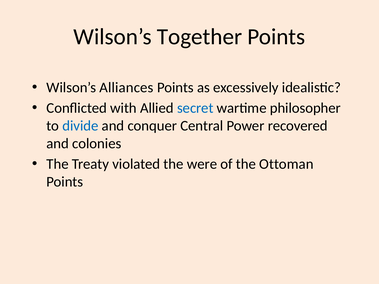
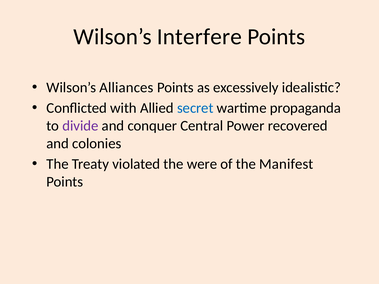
Together: Together -> Interfere
philosopher: philosopher -> propaganda
divide colour: blue -> purple
Ottoman: Ottoman -> Manifest
